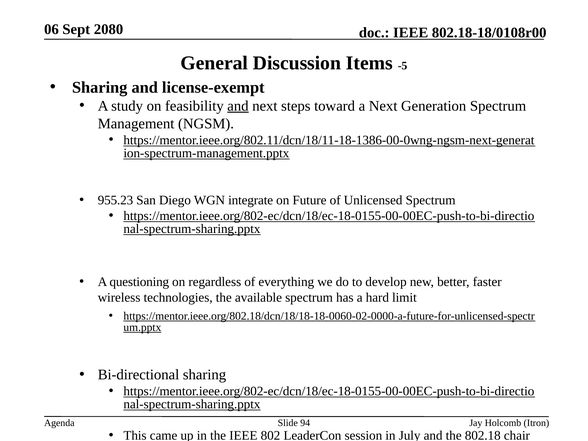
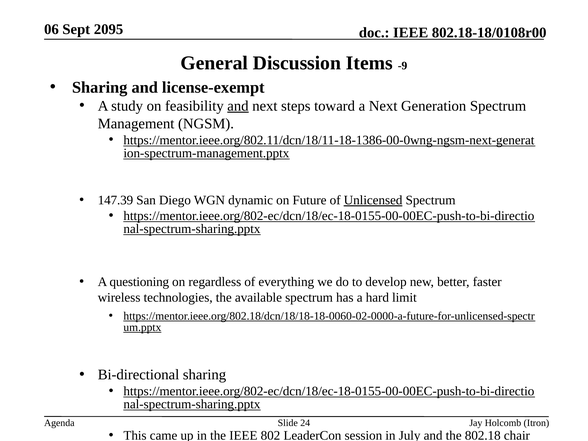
2080: 2080 -> 2095
-5: -5 -> -9
955.23: 955.23 -> 147.39
integrate: integrate -> dynamic
Unlicensed underline: none -> present
94: 94 -> 24
